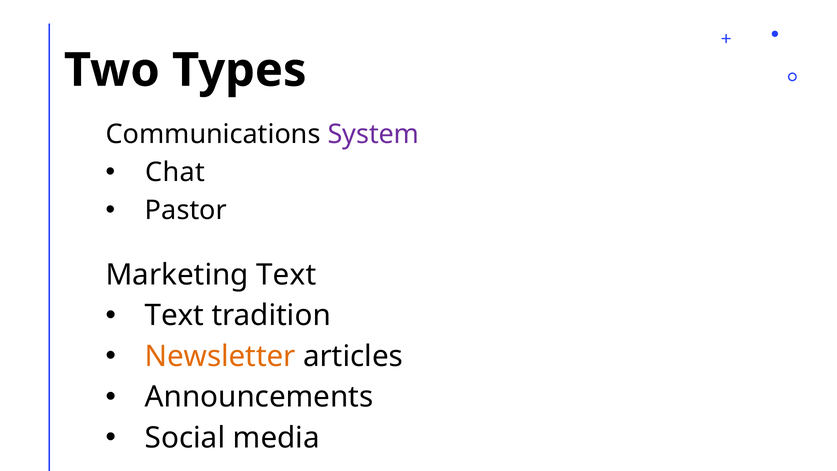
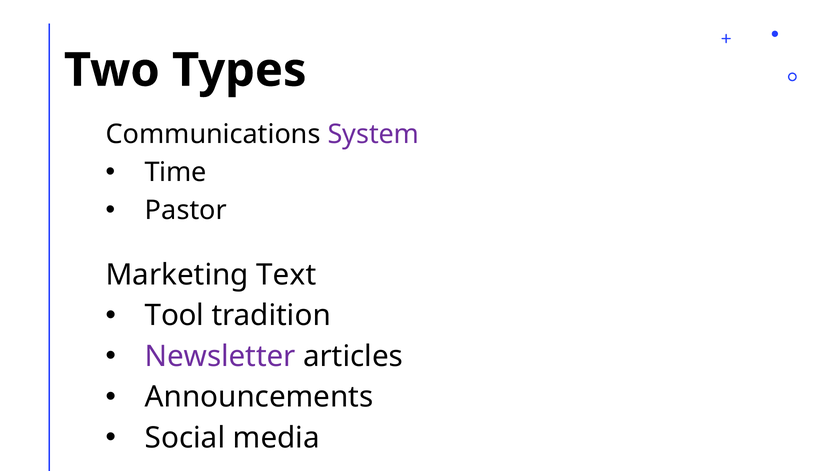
Chat: Chat -> Time
Text at (174, 315): Text -> Tool
Newsletter colour: orange -> purple
